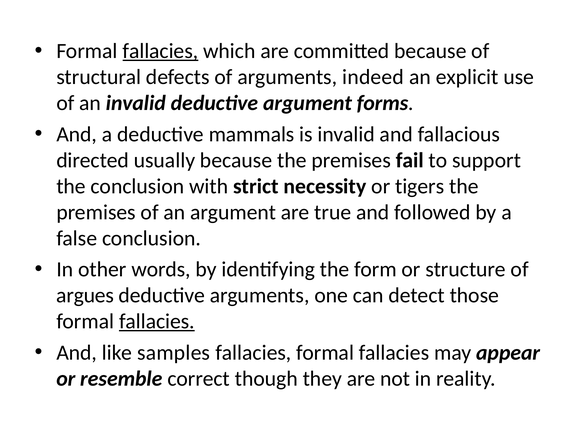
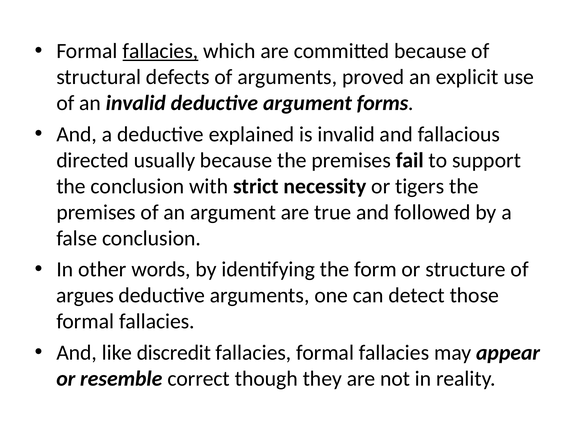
indeed: indeed -> proved
mammals: mammals -> explained
fallacies at (157, 322) underline: present -> none
samples: samples -> discredit
